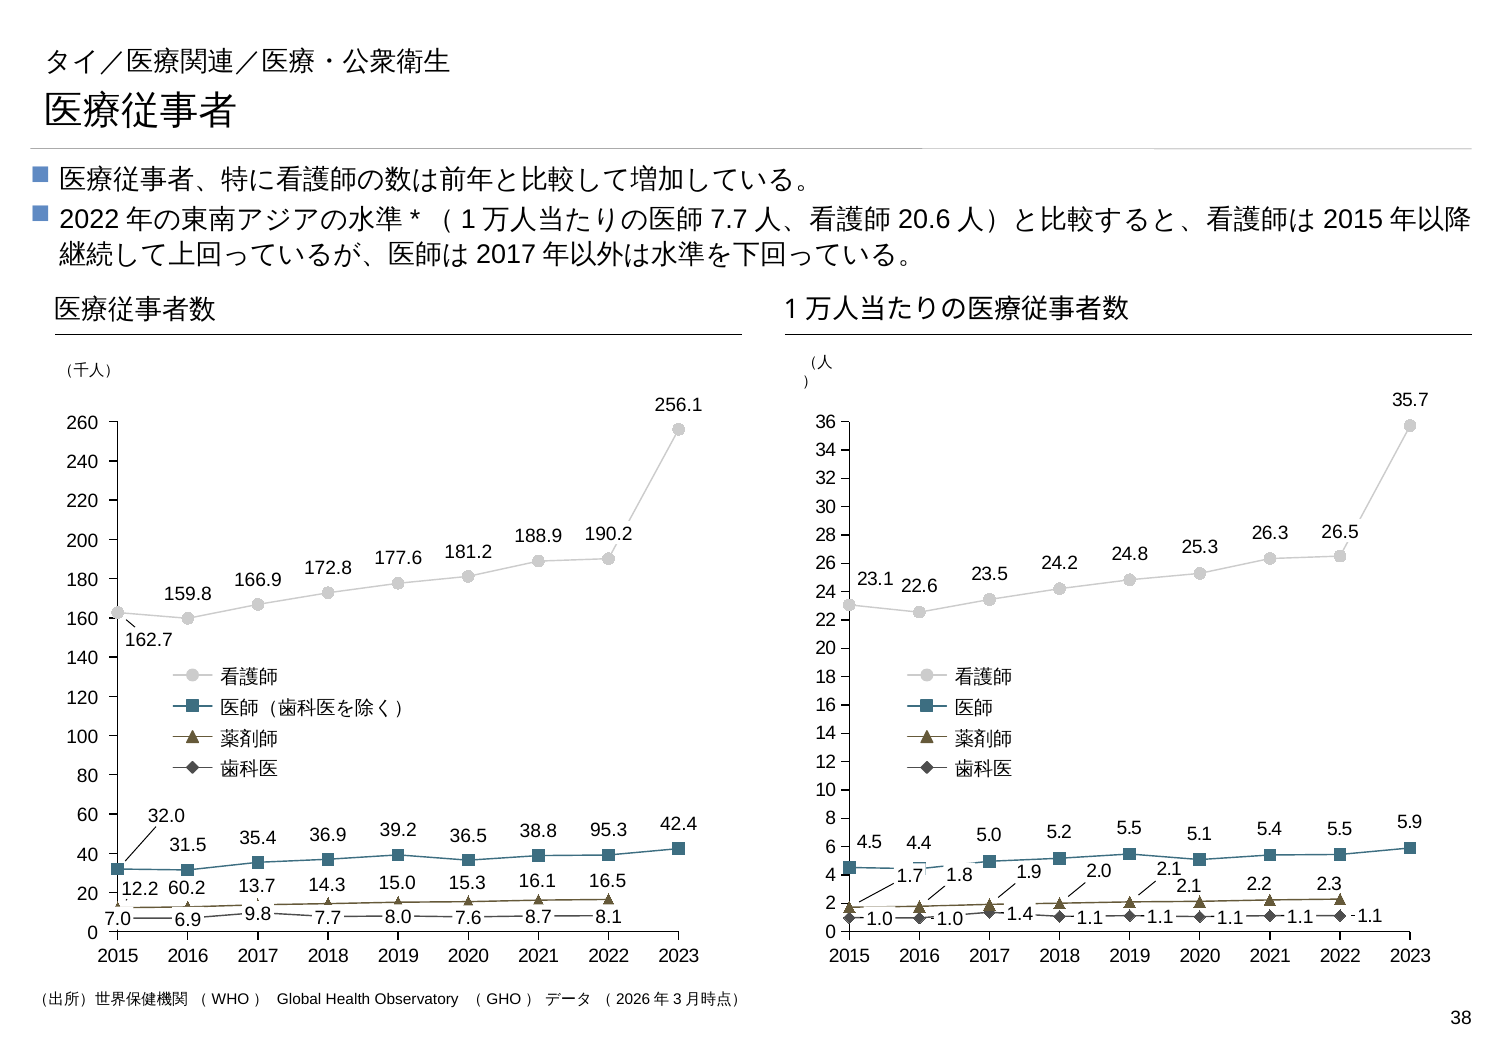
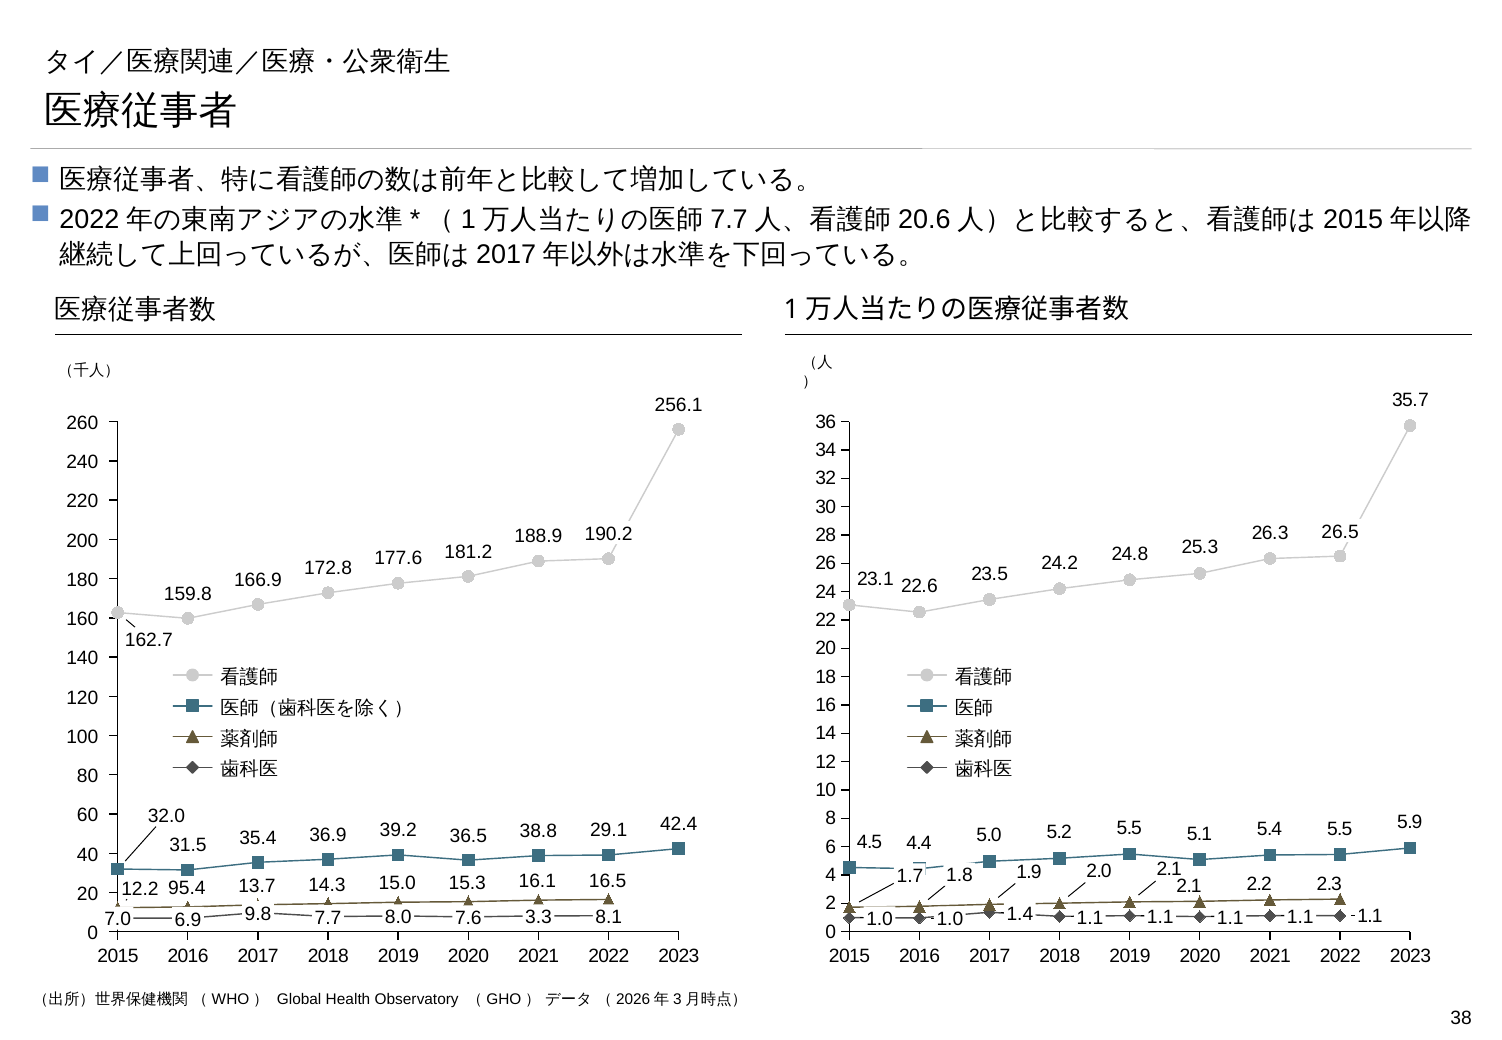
95.3: 95.3 -> 29.1
60.2: 60.2 -> 95.4
8.7: 8.7 -> 3.3
